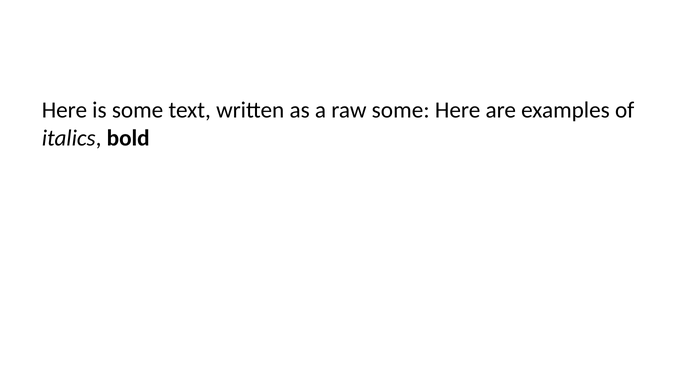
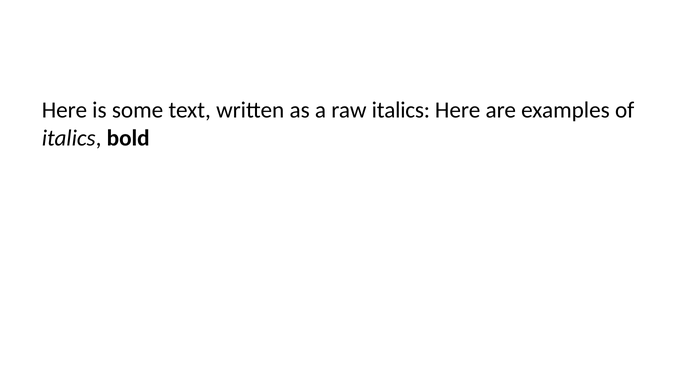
raw some: some -> italics
